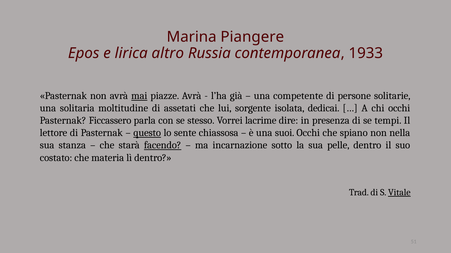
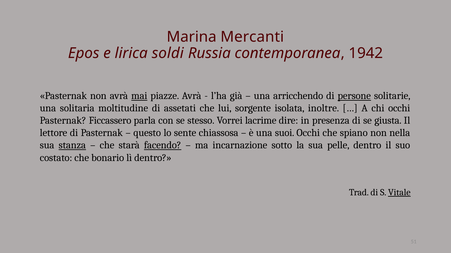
Piangere: Piangere -> Mercanti
altro: altro -> soldi
1933: 1933 -> 1942
competente: competente -> arricchendo
persone underline: none -> present
dedicai: dedicai -> inoltre
tempi: tempi -> giusta
questo underline: present -> none
stanza underline: none -> present
materia: materia -> bonario
